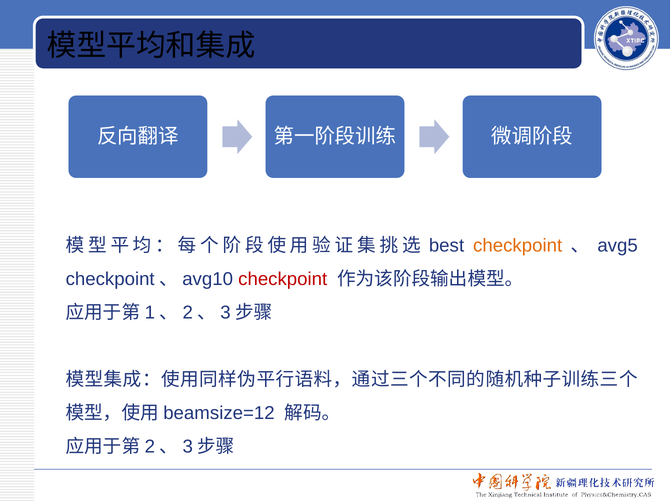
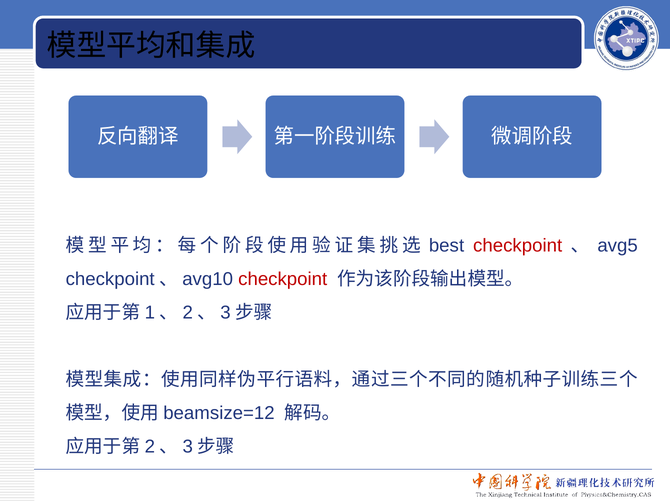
checkpoint at (518, 246) colour: orange -> red
